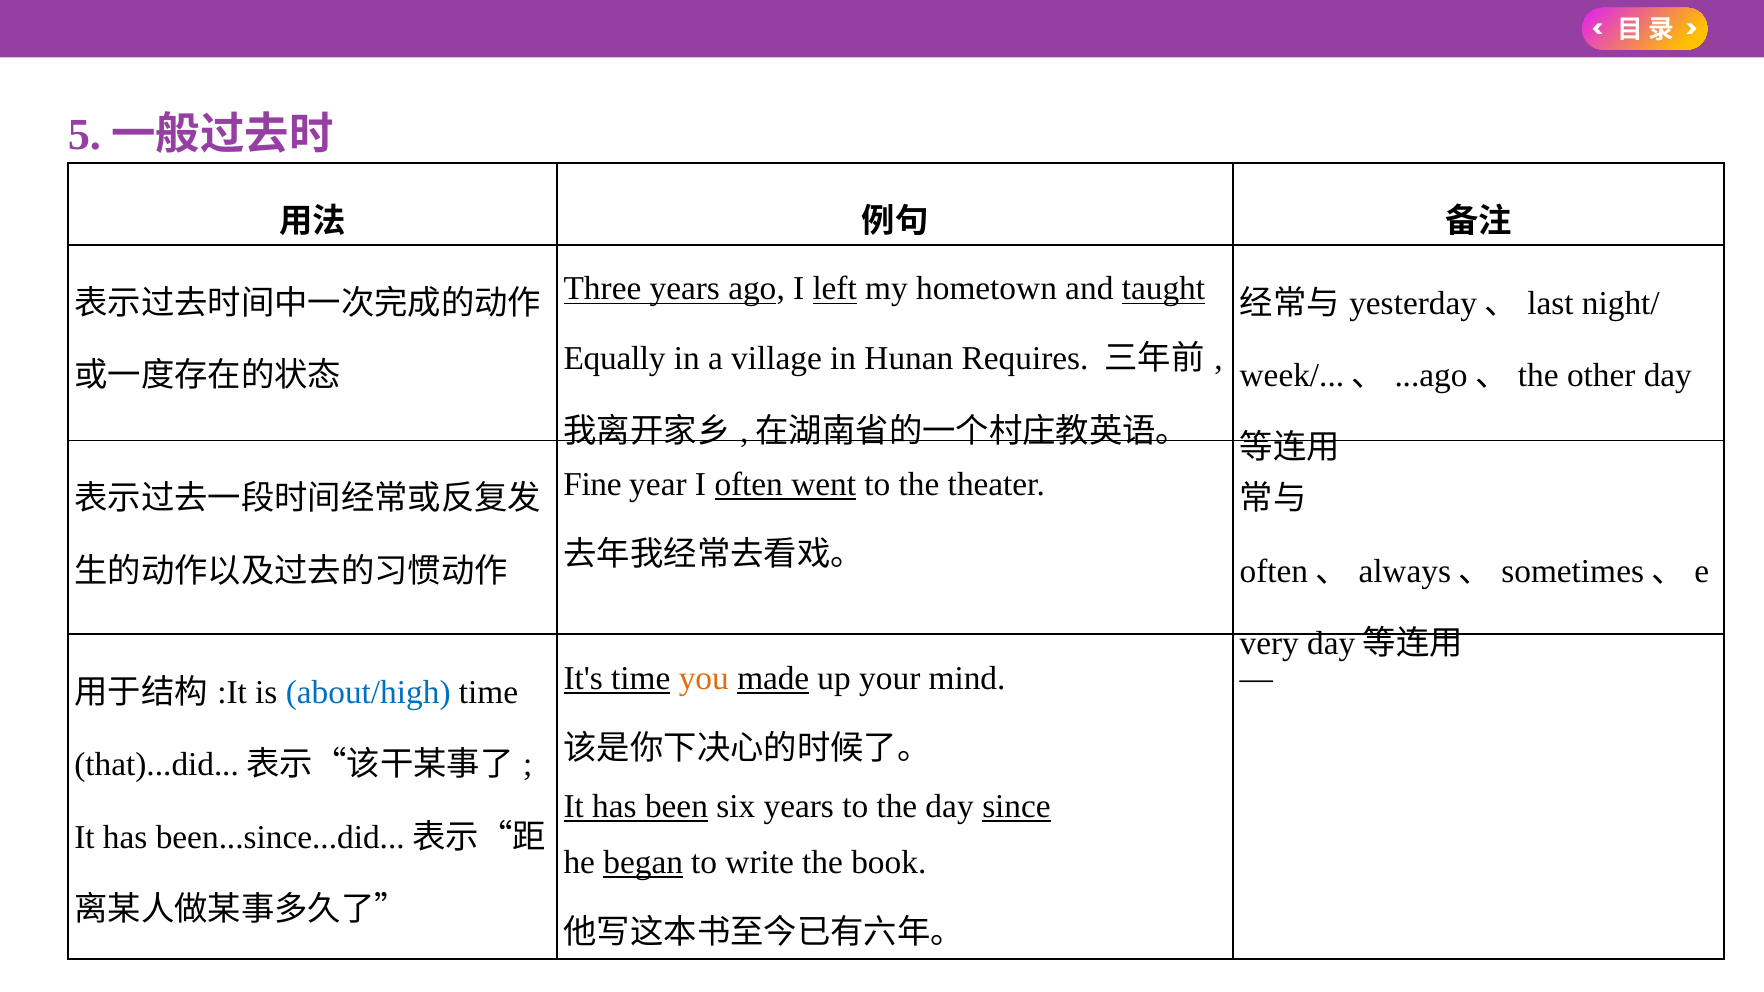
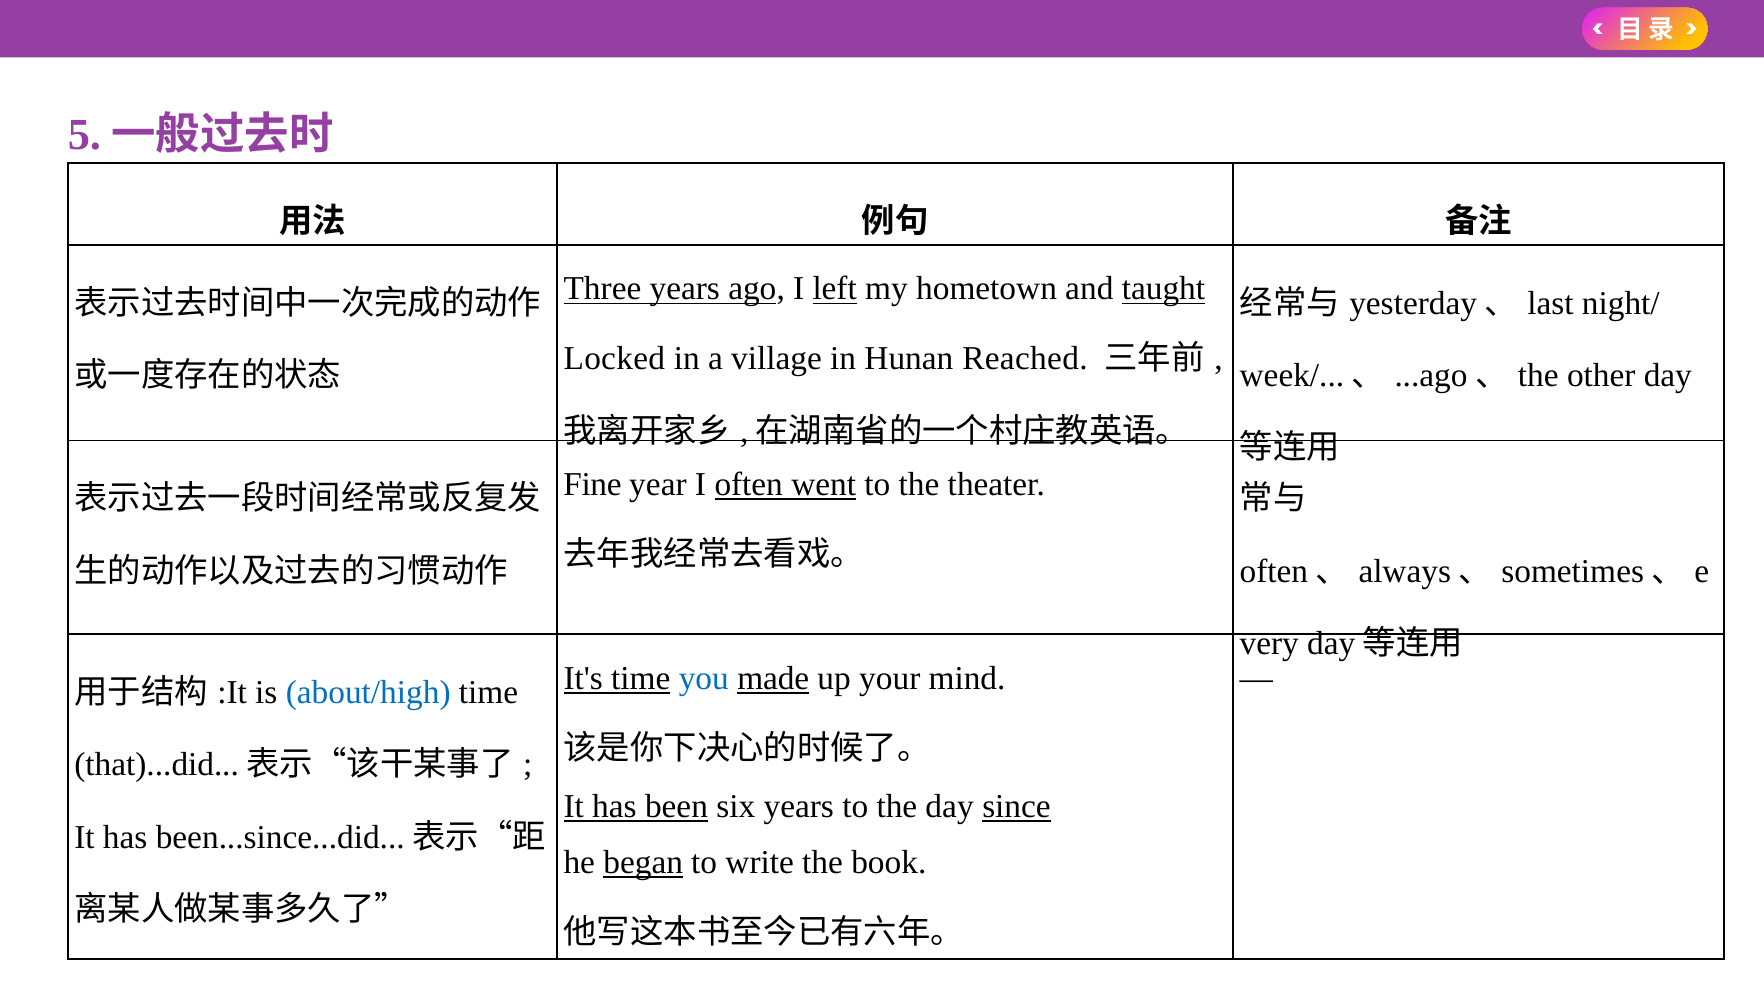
Equally: Equally -> Locked
Requires: Requires -> Reached
you colour: orange -> blue
